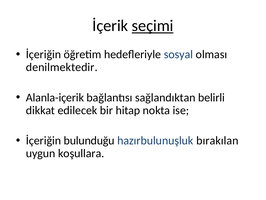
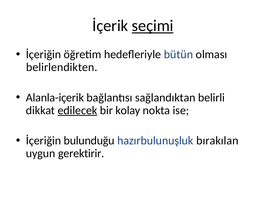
sosyal: sosyal -> bütün
denilmektedir: denilmektedir -> belirlendikten
edilecek underline: none -> present
hitap: hitap -> kolay
koşullara: koşullara -> gerektirir
